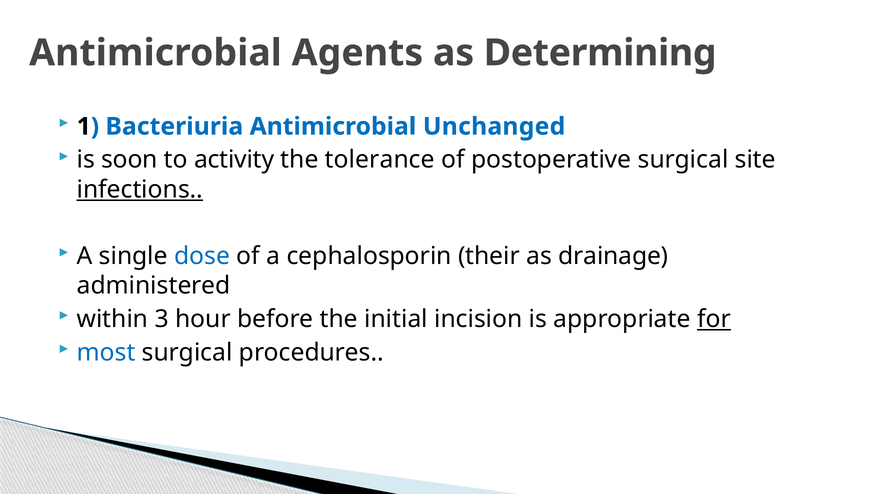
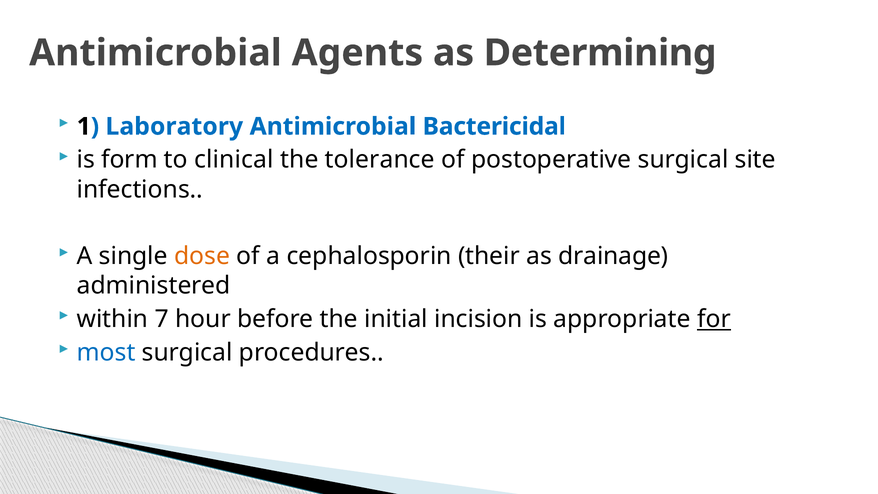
Bacteriuria: Bacteriuria -> Laboratory
Unchanged: Unchanged -> Bactericidal
soon: soon -> form
activity: activity -> clinical
infections underline: present -> none
dose colour: blue -> orange
3: 3 -> 7
